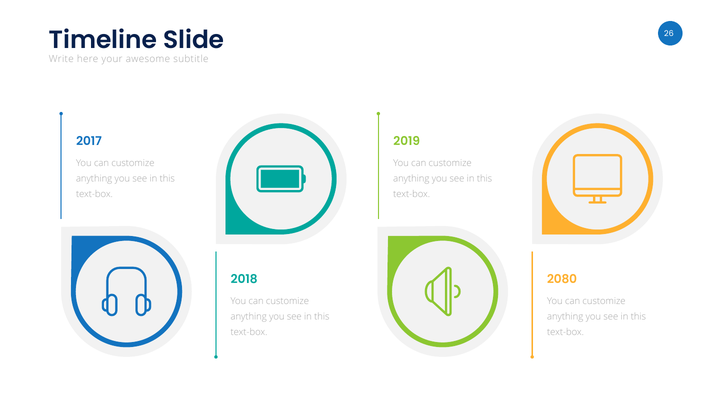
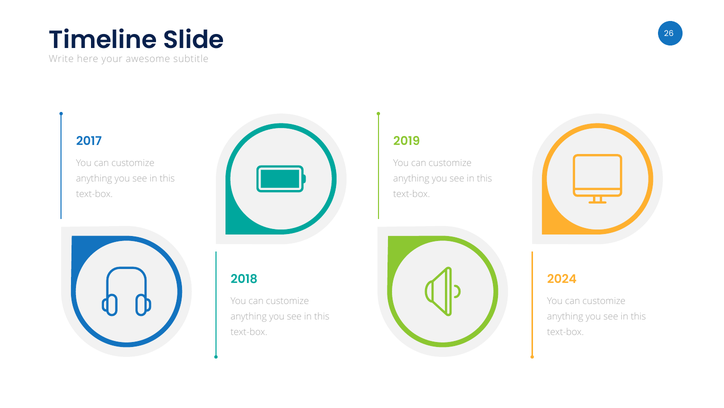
2080: 2080 -> 2024
